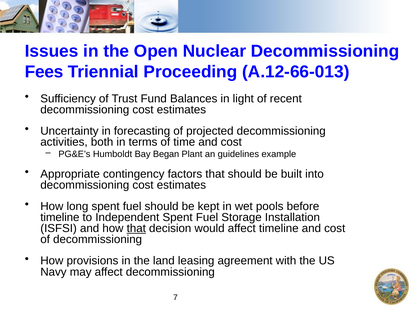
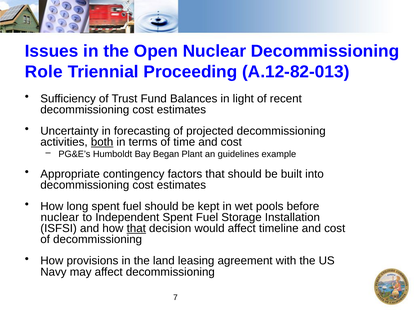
Fees: Fees -> Role
A.12-66-013: A.12-66-013 -> A.12-82-013
both underline: none -> present
timeline at (60, 218): timeline -> nuclear
